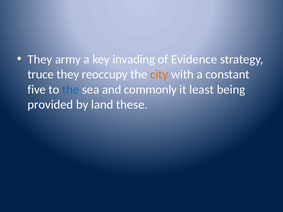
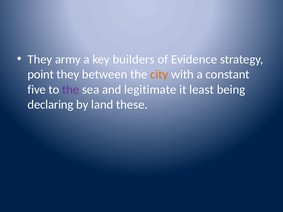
invading: invading -> builders
truce: truce -> point
reoccupy: reoccupy -> between
the at (71, 90) colour: blue -> purple
commonly: commonly -> legitimate
provided: provided -> declaring
